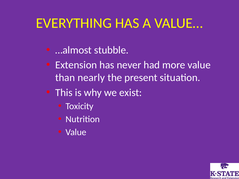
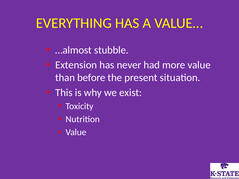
nearly: nearly -> before
